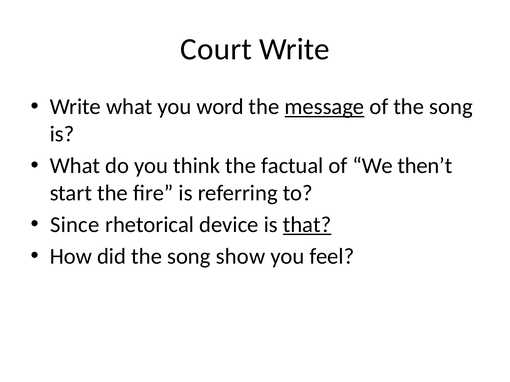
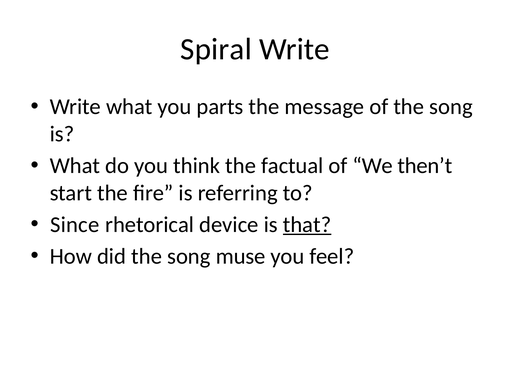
Court: Court -> Spiral
word: word -> parts
message underline: present -> none
show: show -> muse
